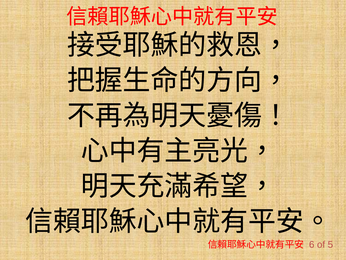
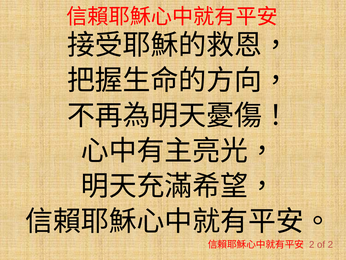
6 at (312, 244): 6 -> 2
of 5: 5 -> 2
